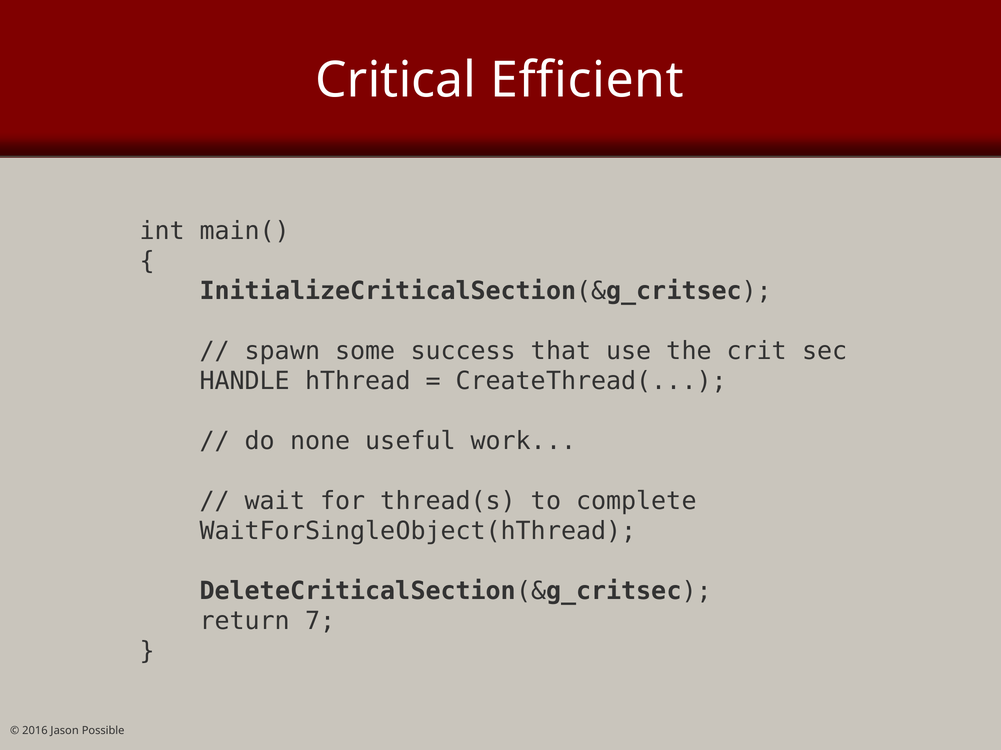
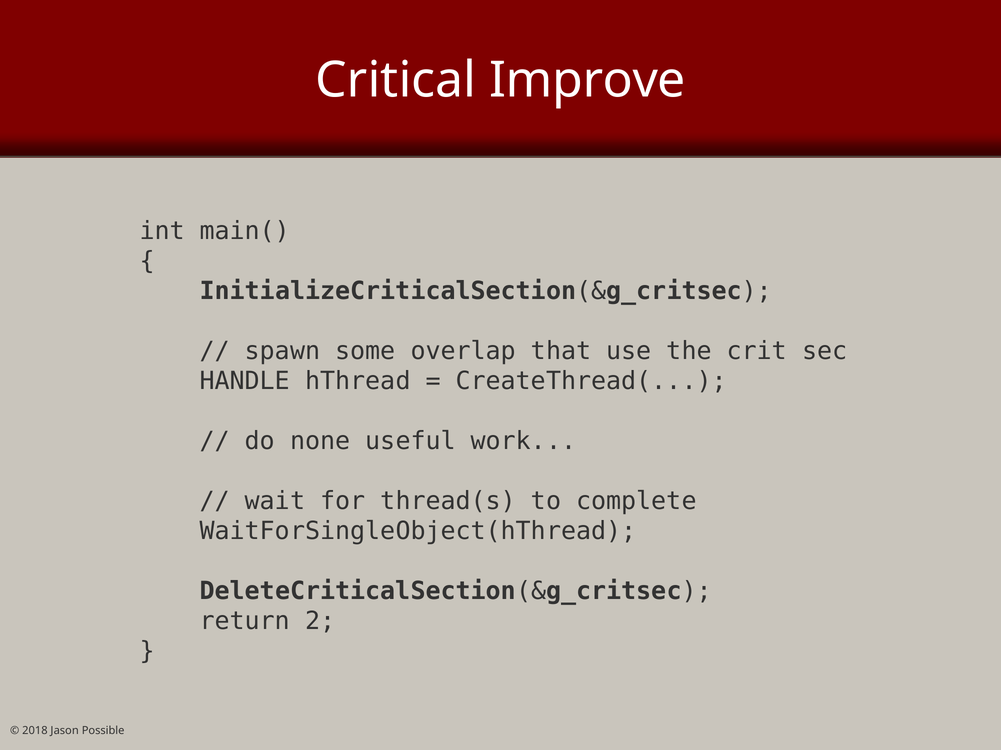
Efficient: Efficient -> Improve
success: success -> overlap
7: 7 -> 2
2016: 2016 -> 2018
